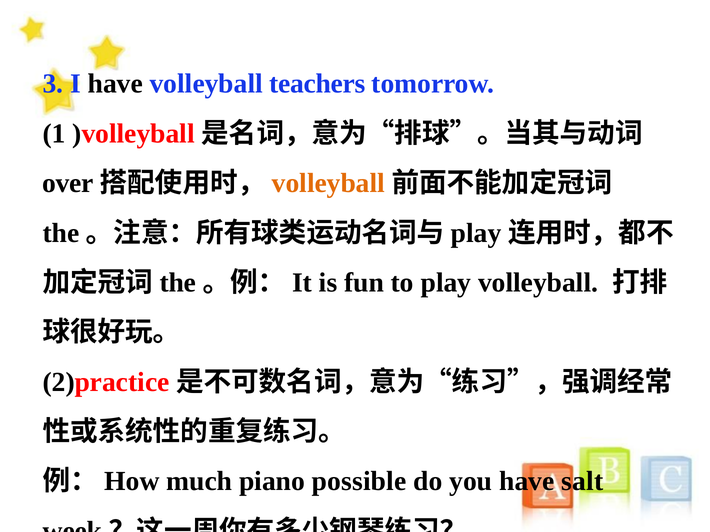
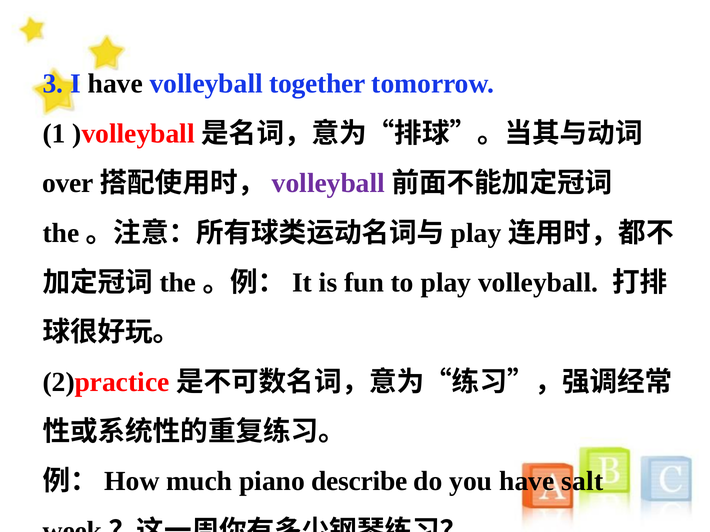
teachers: teachers -> together
volleyball at (328, 183) colour: orange -> purple
possible: possible -> describe
